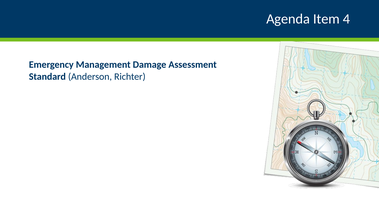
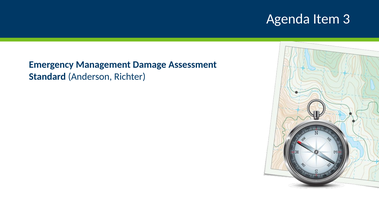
4: 4 -> 3
